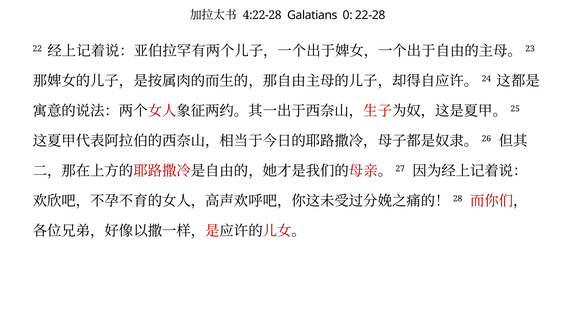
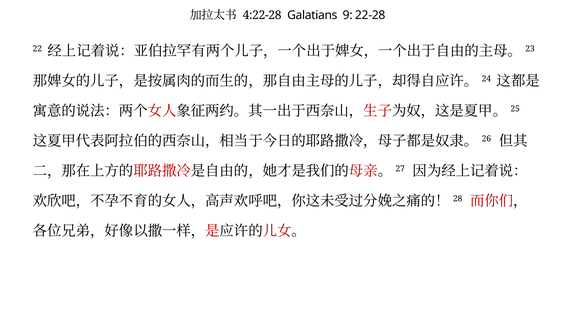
0: 0 -> 9
